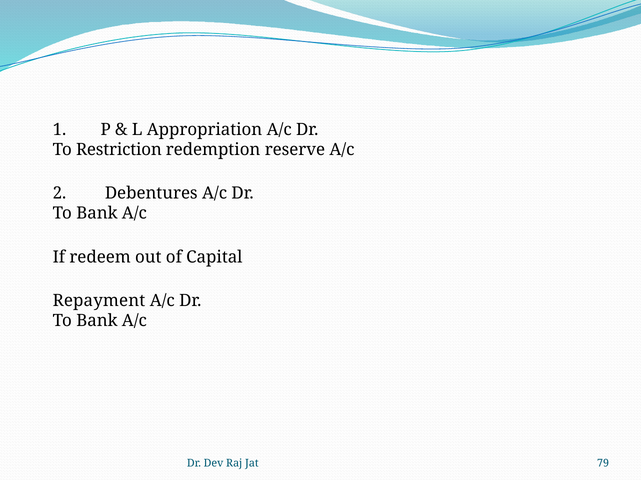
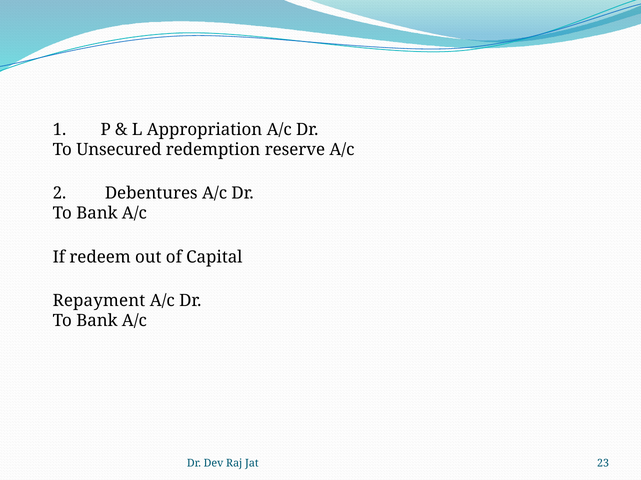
Restriction: Restriction -> Unsecured
79: 79 -> 23
